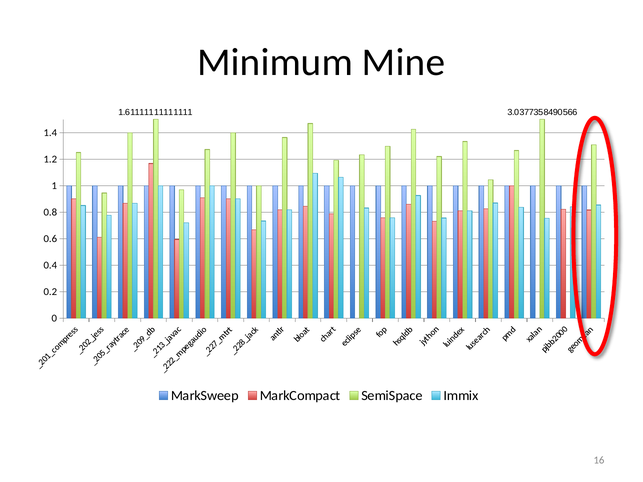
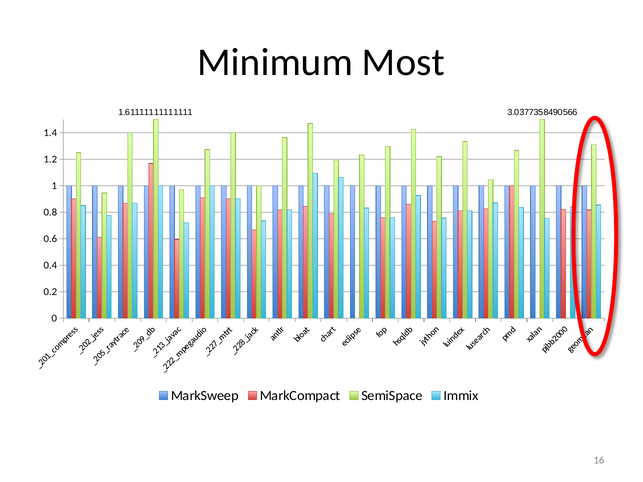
Mine: Mine -> Most
